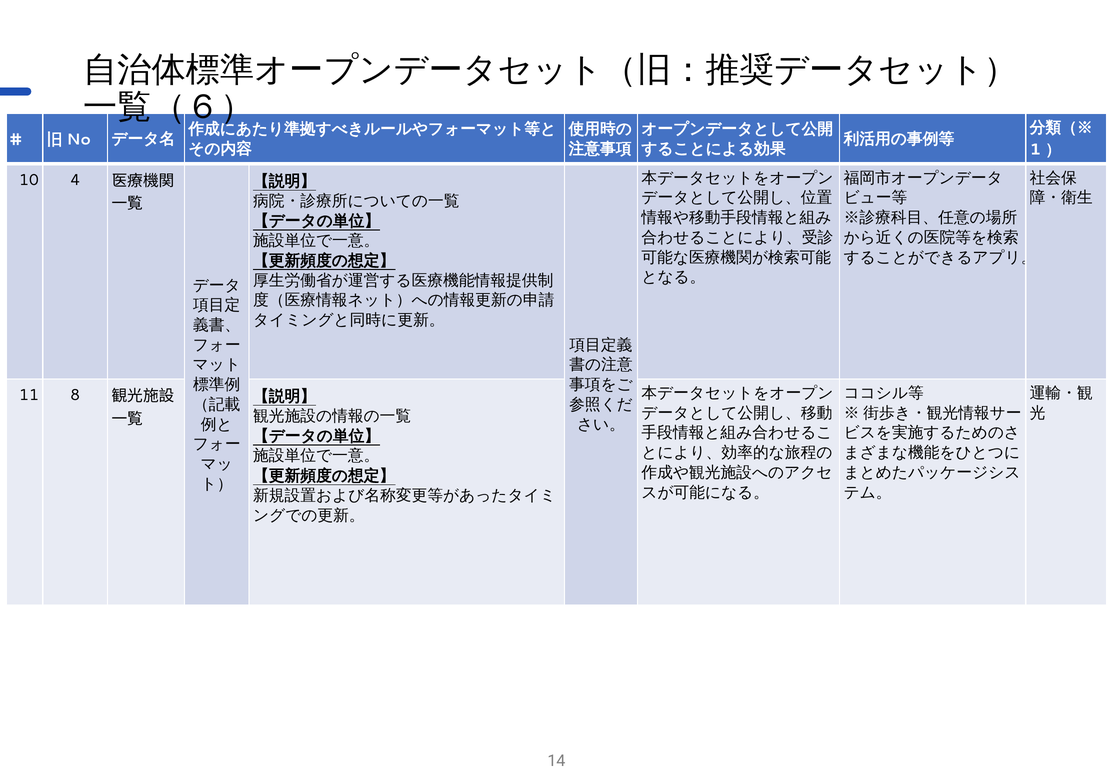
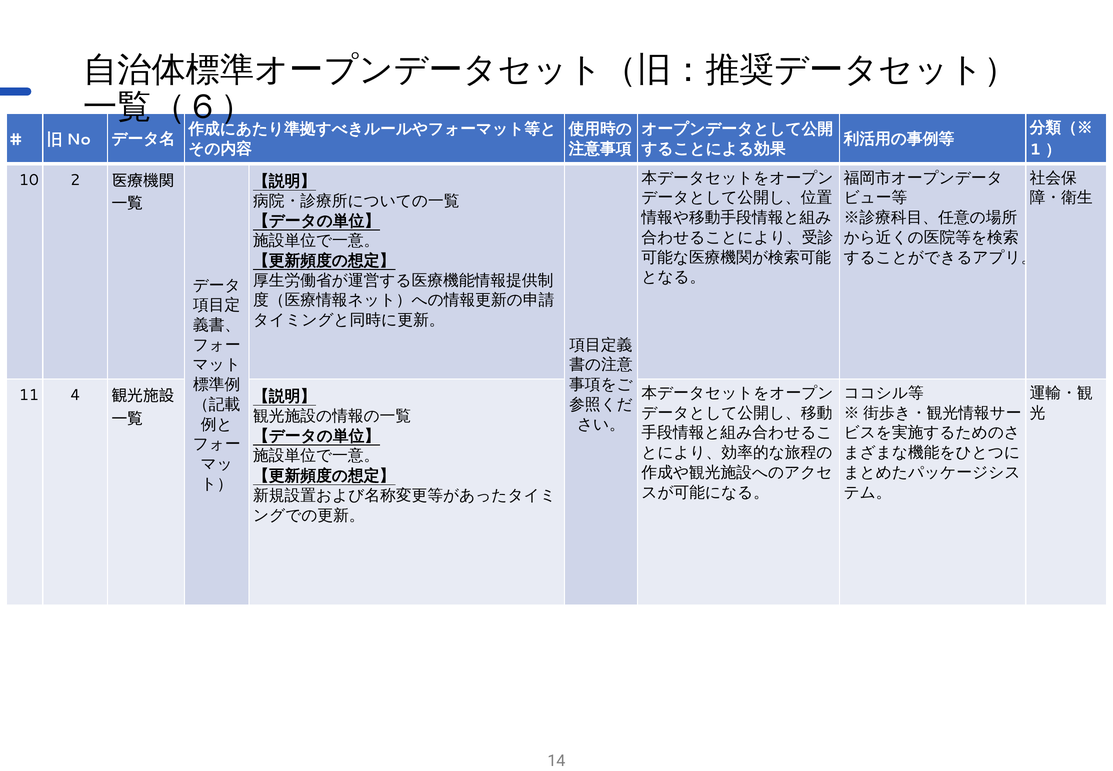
4: 4 -> 2
8: 8 -> 4
